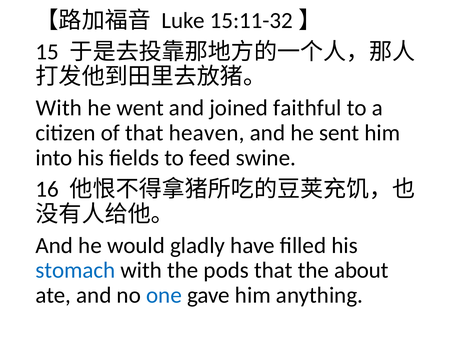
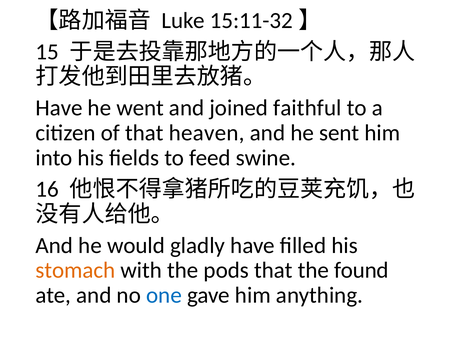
With at (59, 108): With -> Have
stomach colour: blue -> orange
about: about -> found
